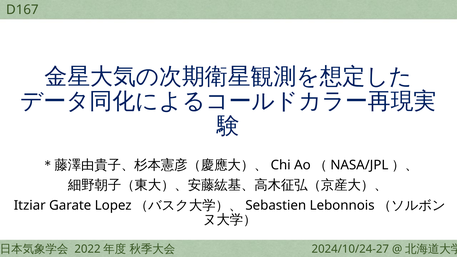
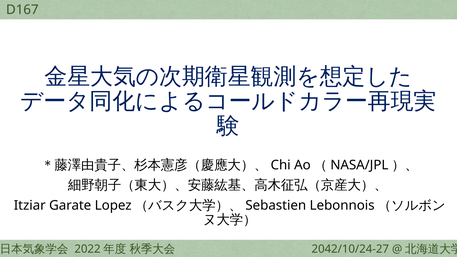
2024/10/24-27: 2024/10/24-27 -> 2042/10/24-27
